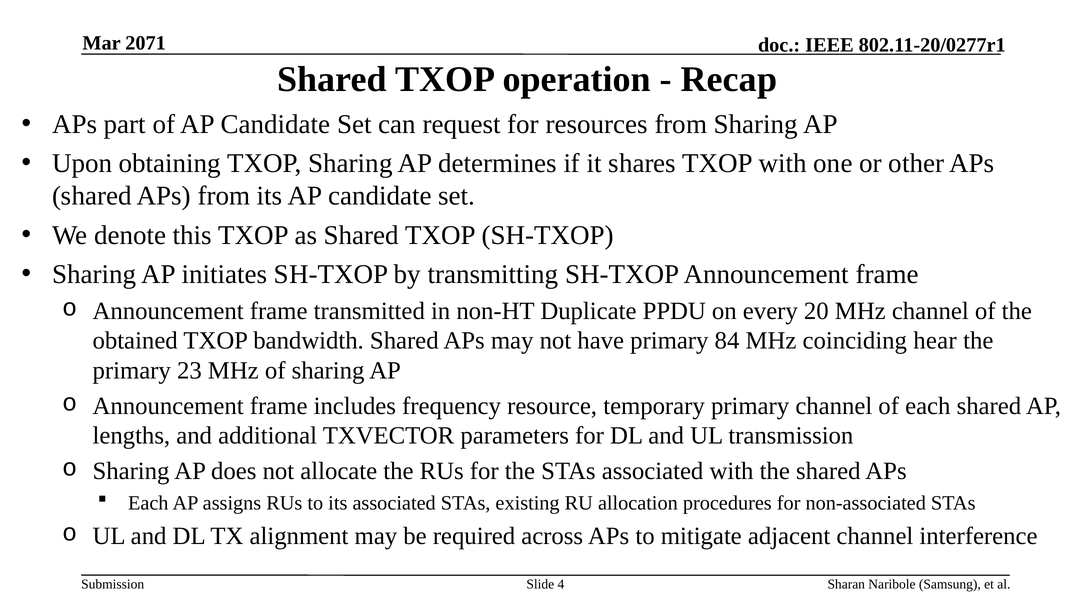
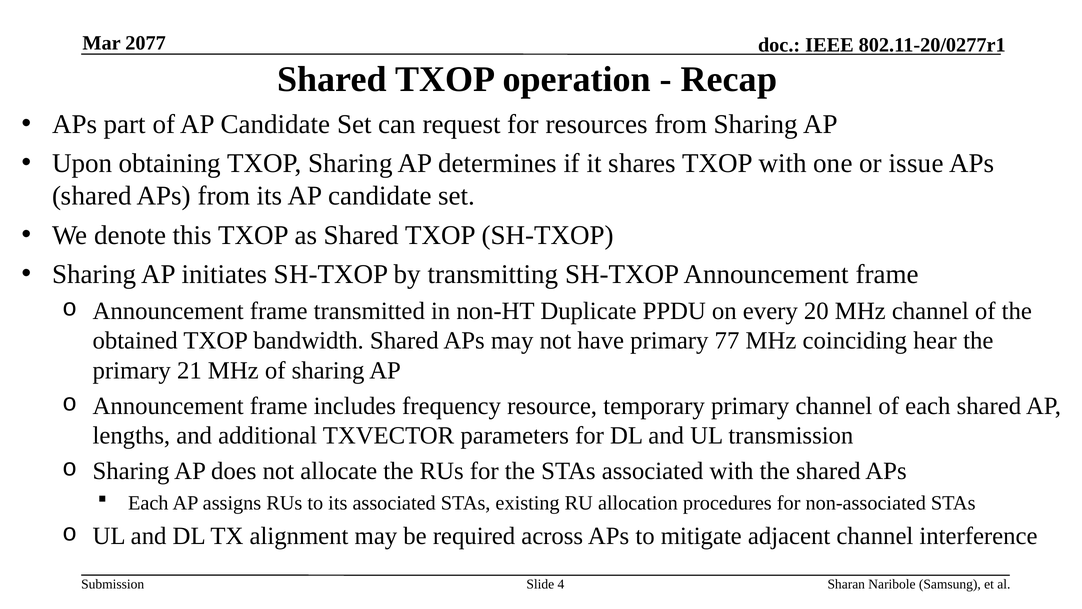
2071: 2071 -> 2077
other: other -> issue
84: 84 -> 77
23: 23 -> 21
